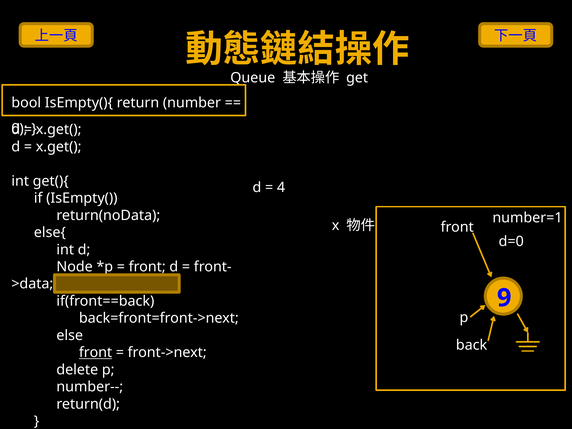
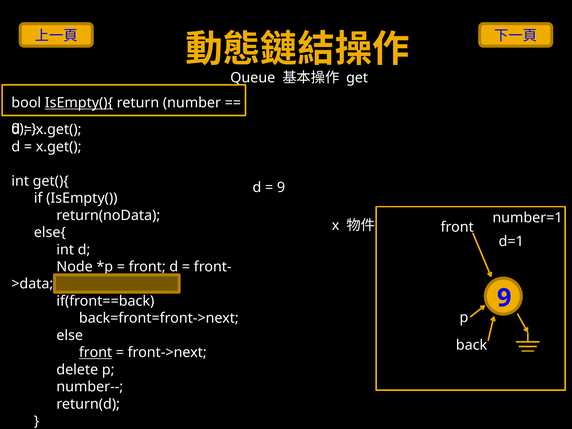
IsEmpty(){ underline: none -> present
4 at (281, 187): 4 -> 9
d=0: d=0 -> d=1
